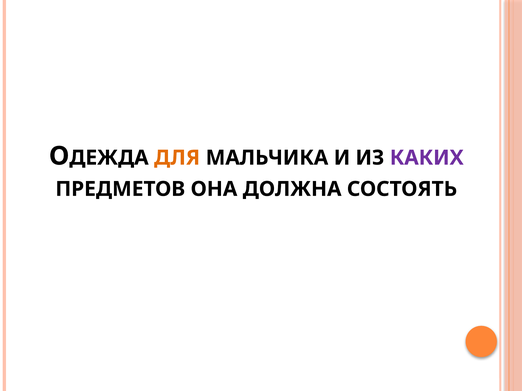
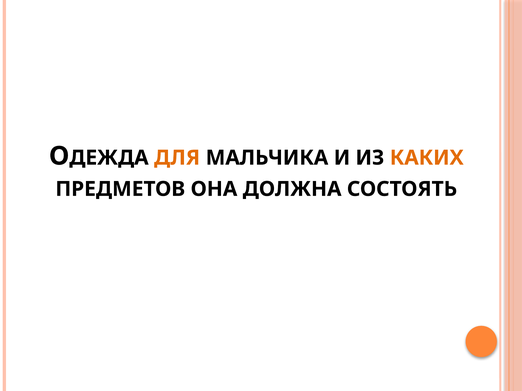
КАКИХ colour: purple -> orange
